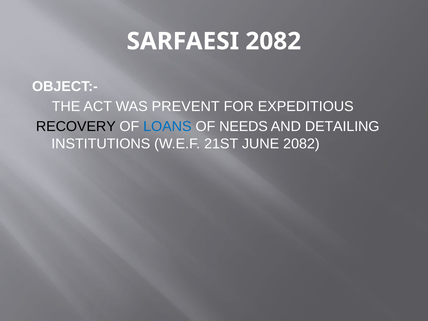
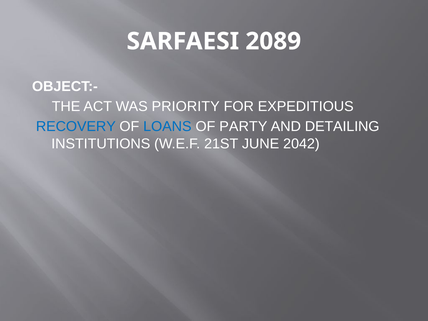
SARFAESI 2082: 2082 -> 2089
PREVENT: PREVENT -> PRIORITY
RECOVERY colour: black -> blue
NEEDS: NEEDS -> PARTY
JUNE 2082: 2082 -> 2042
